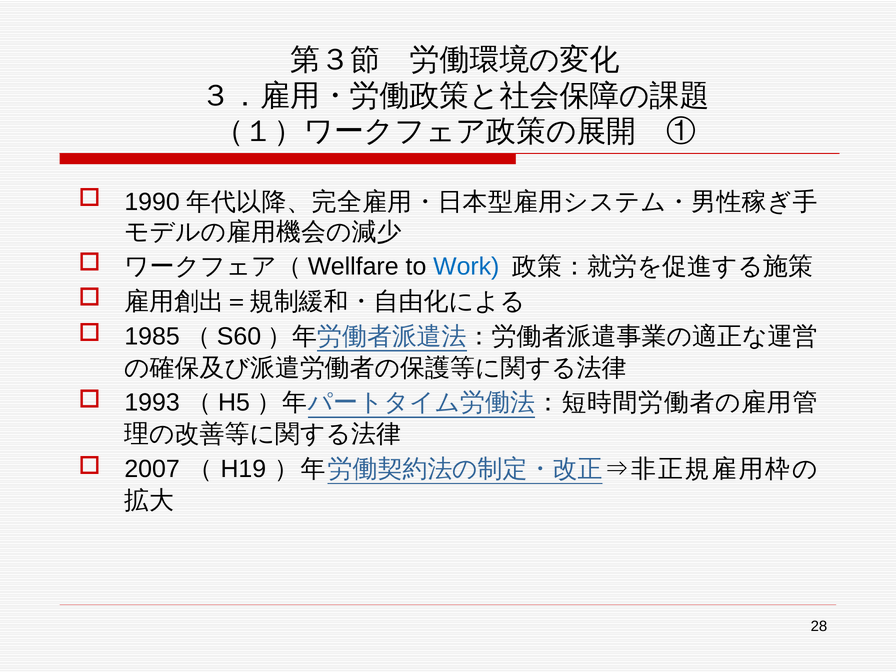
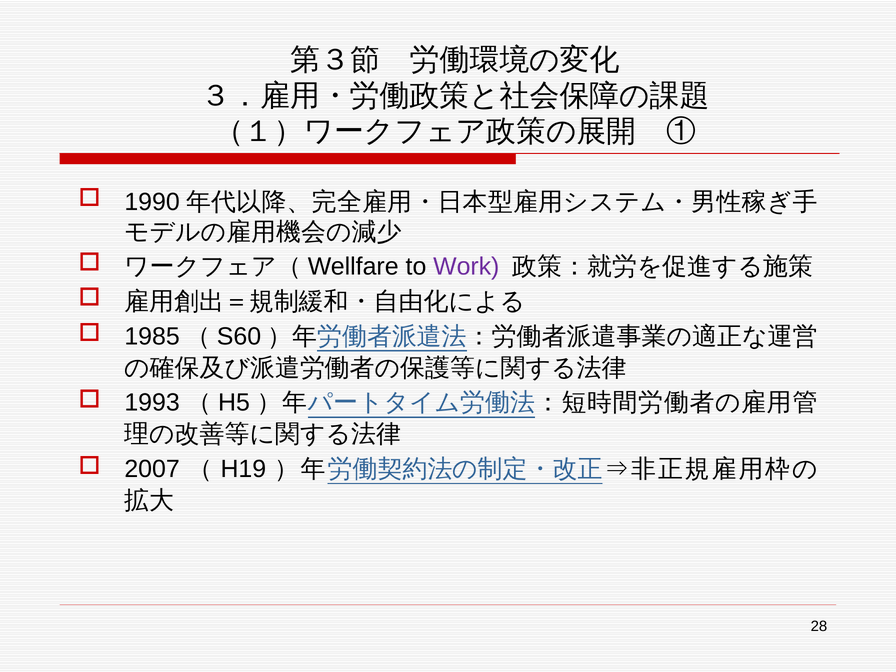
Work colour: blue -> purple
